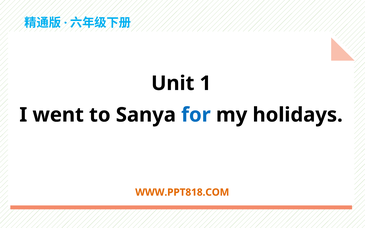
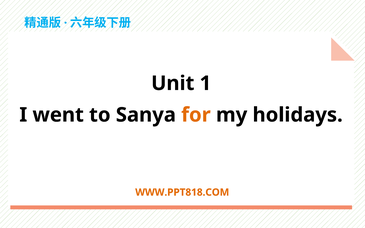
for colour: blue -> orange
